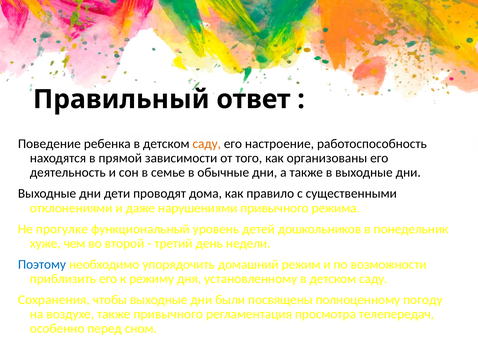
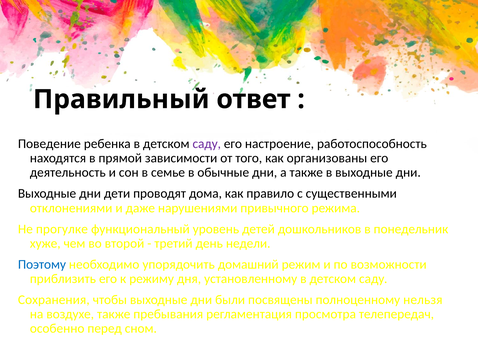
саду at (207, 144) colour: orange -> purple
погоду: погоду -> нельзя
также привычного: привычного -> пребывания
